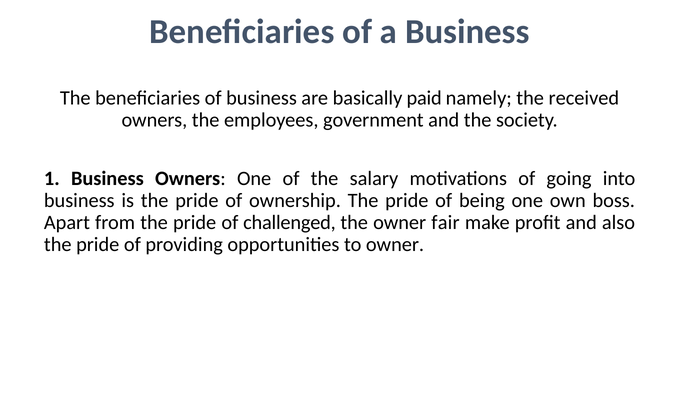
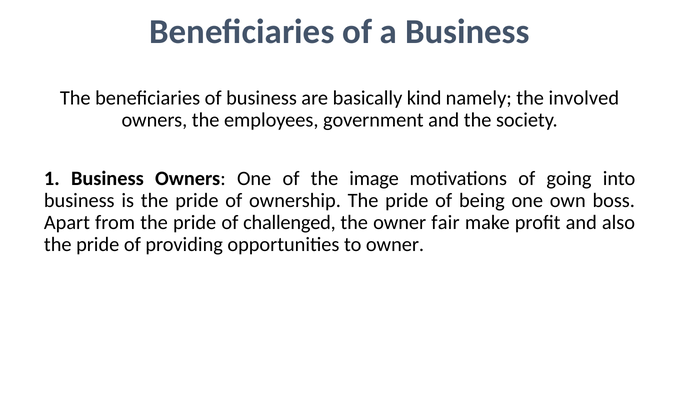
paid: paid -> kind
received: received -> involved
salary: salary -> image
